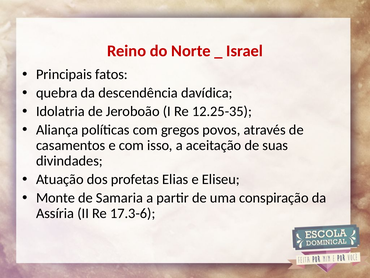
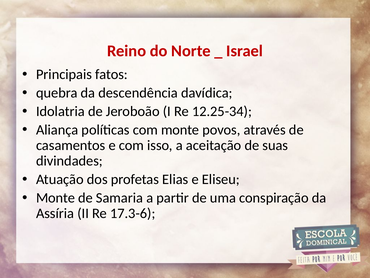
12.25-35: 12.25-35 -> 12.25-34
com gregos: gregos -> monte
